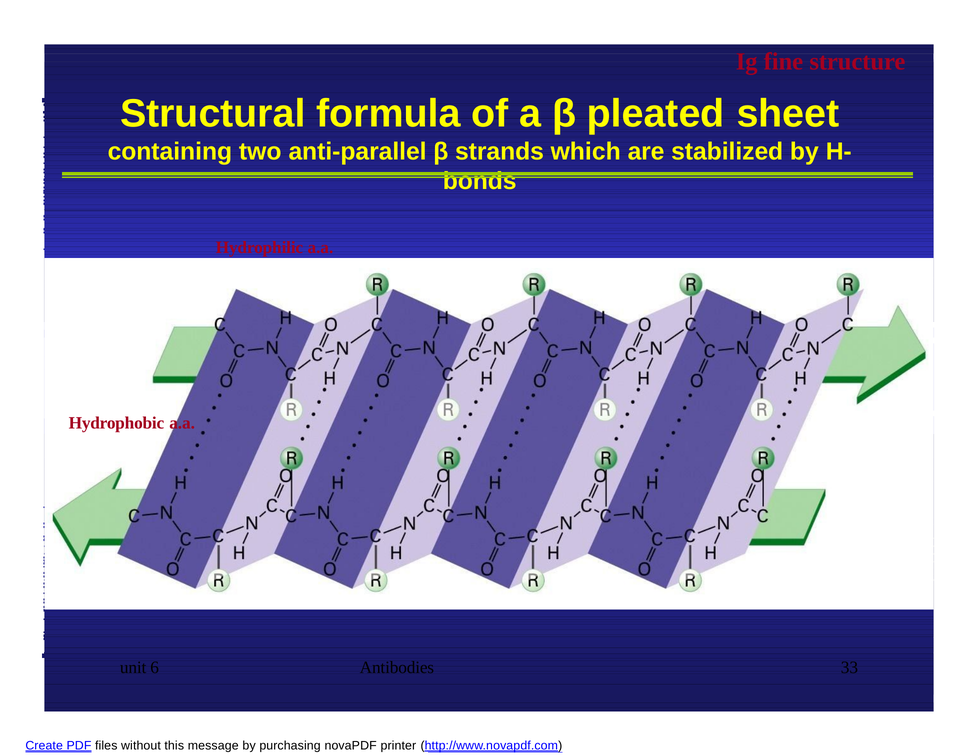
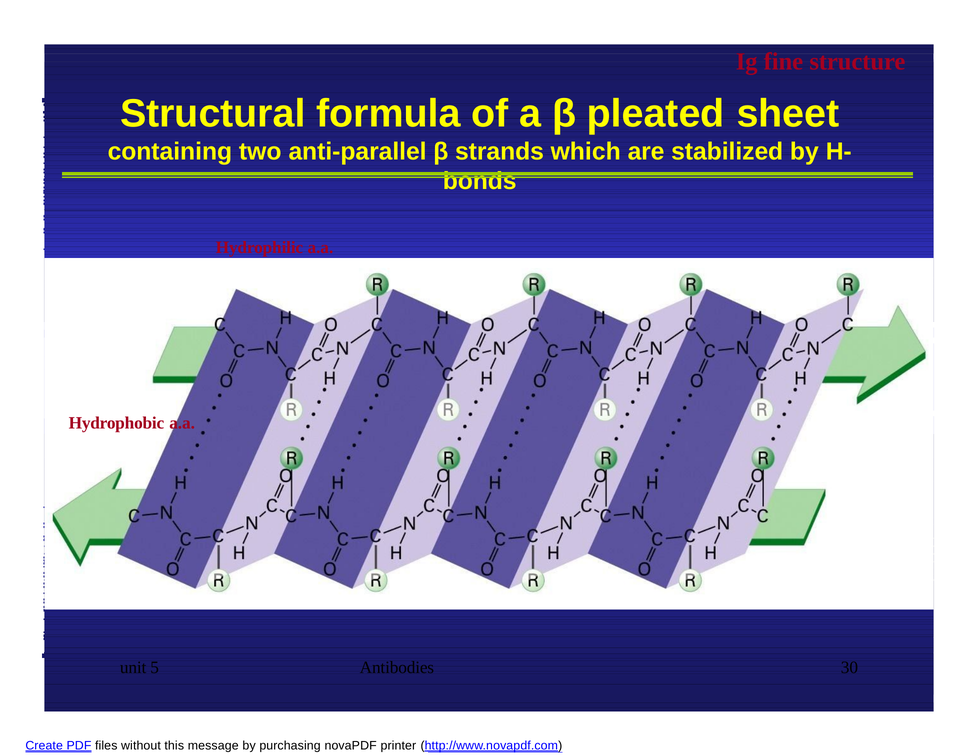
6: 6 -> 5
33: 33 -> 30
